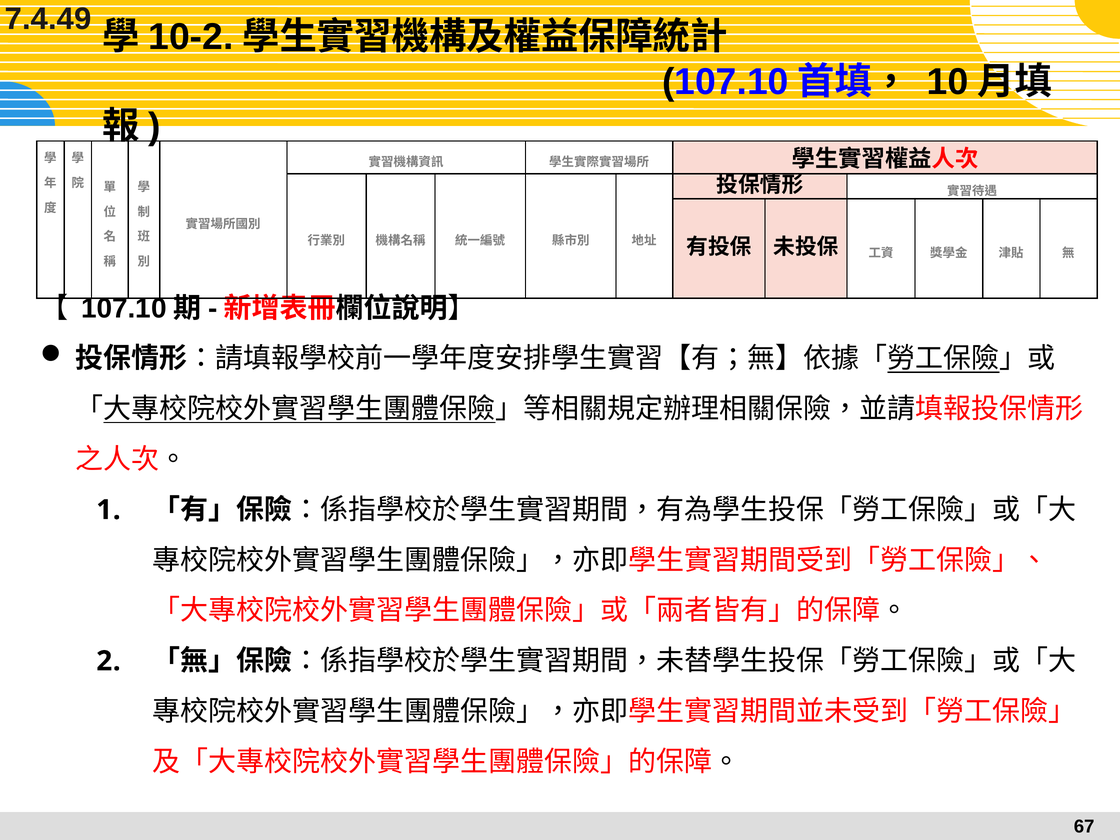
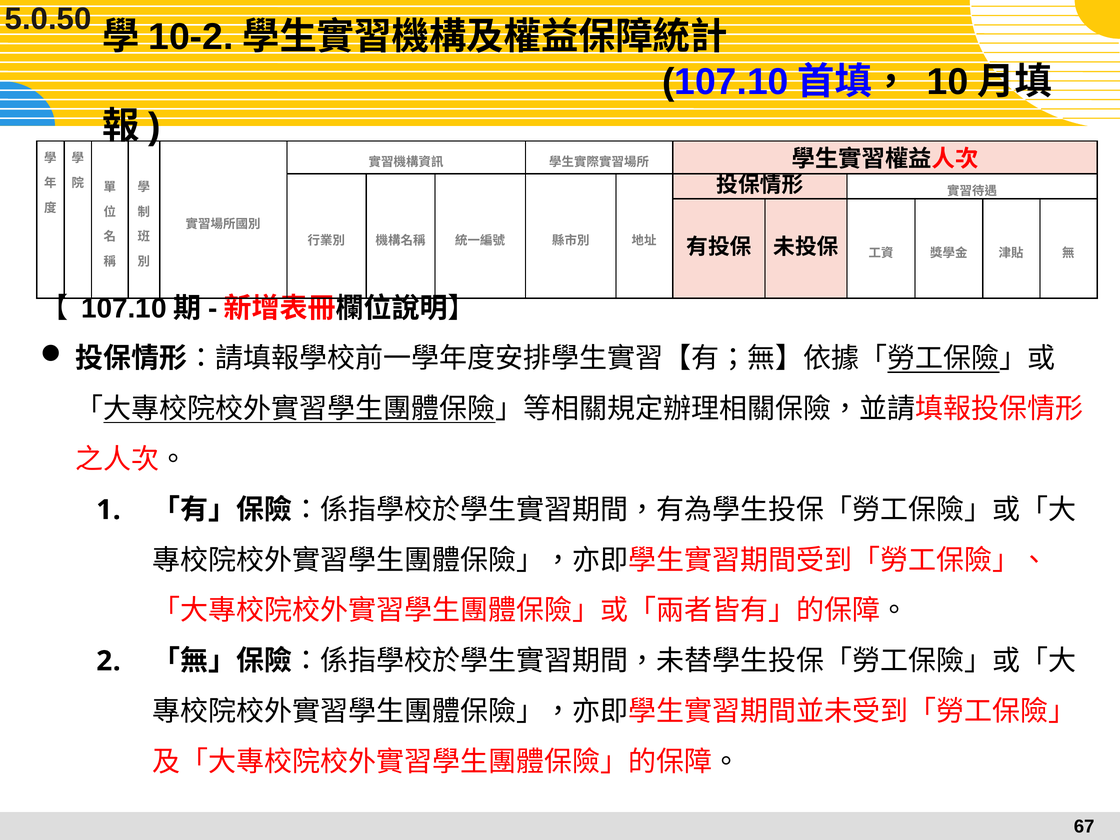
7.4.49: 7.4.49 -> 5.0.50
